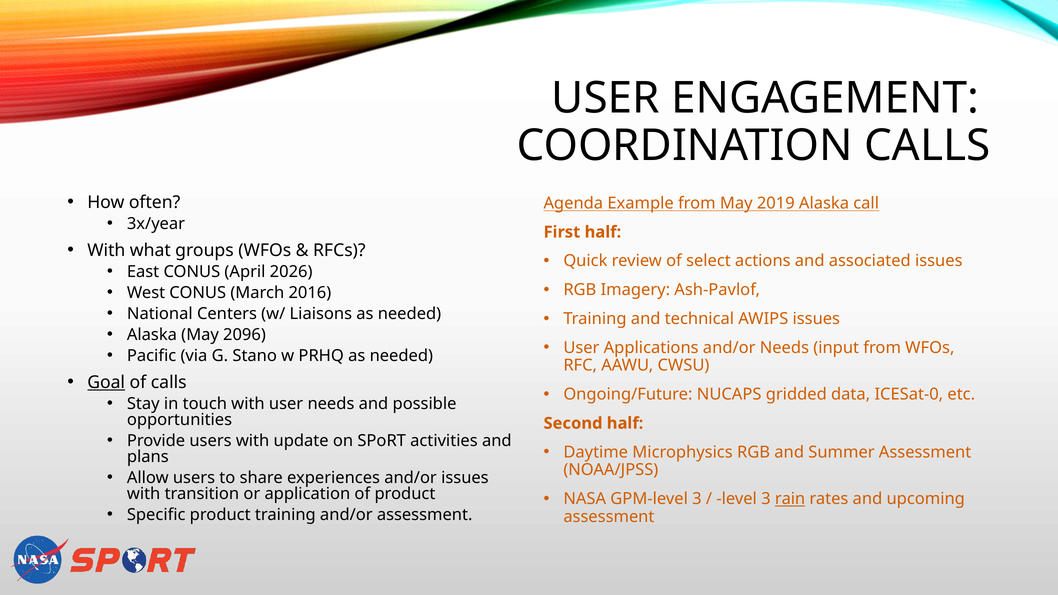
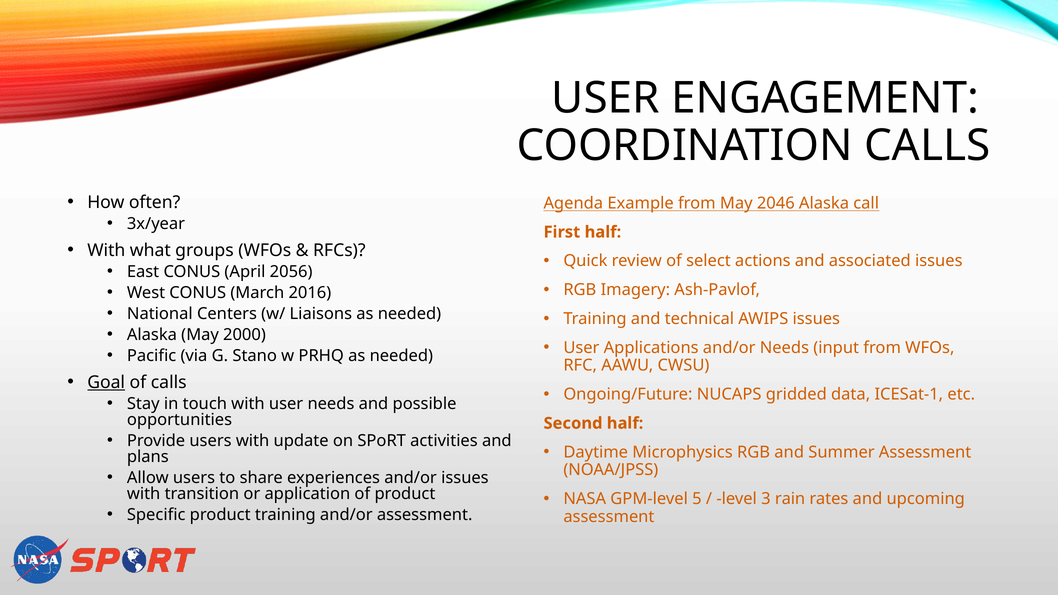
2019: 2019 -> 2046
2026: 2026 -> 2056
2096: 2096 -> 2000
ICESat-0: ICESat-0 -> ICESat-1
GPM-level 3: 3 -> 5
rain underline: present -> none
